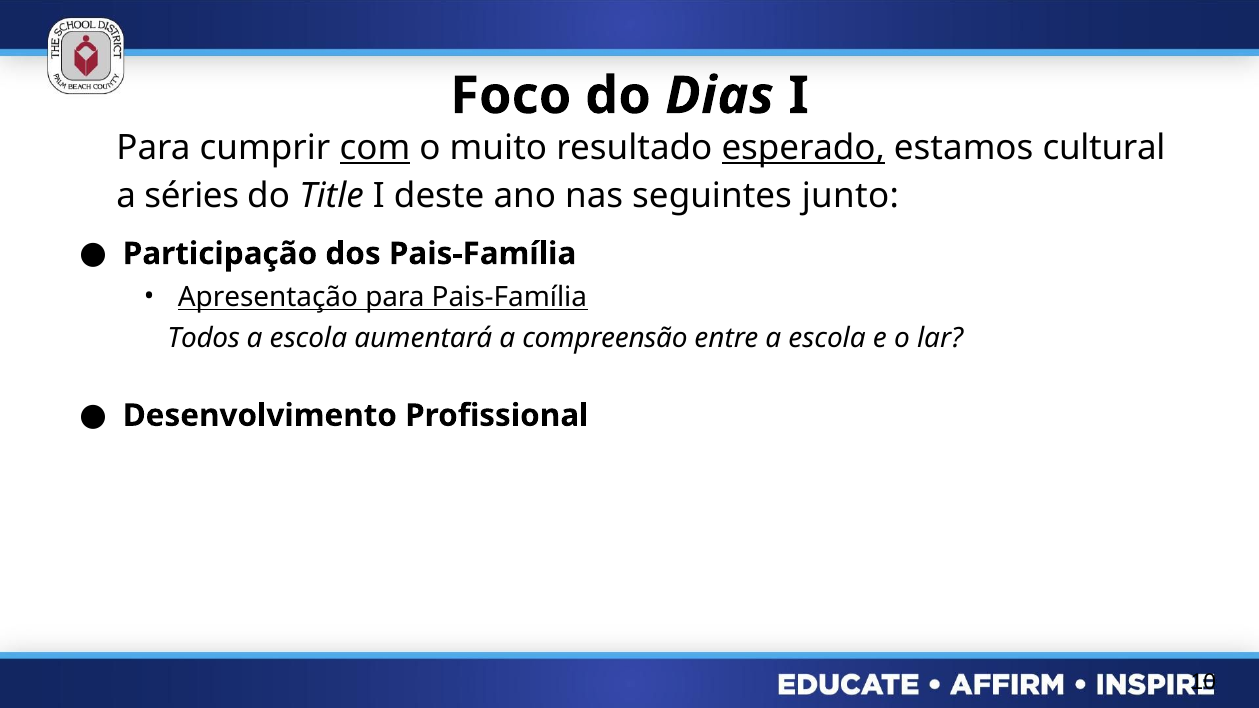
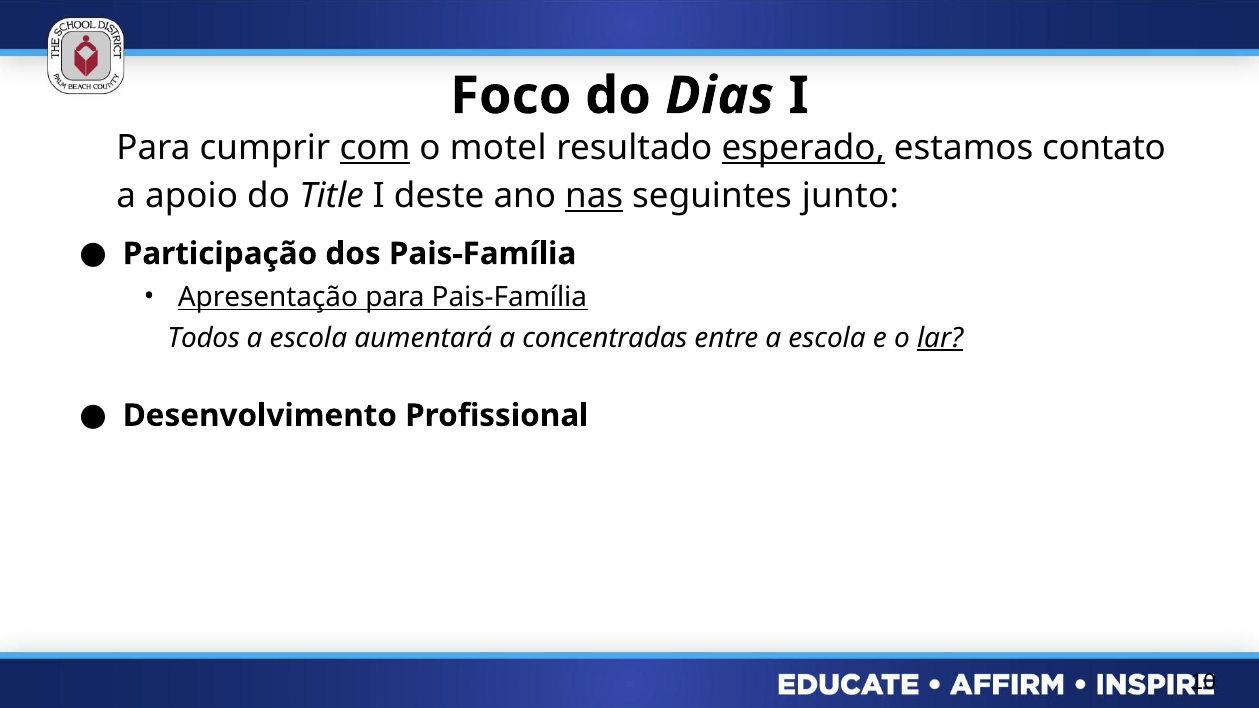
muito: muito -> motel
cultural: cultural -> contato
séries: séries -> apoio
nas underline: none -> present
compreensão: compreensão -> concentradas
lar underline: none -> present
